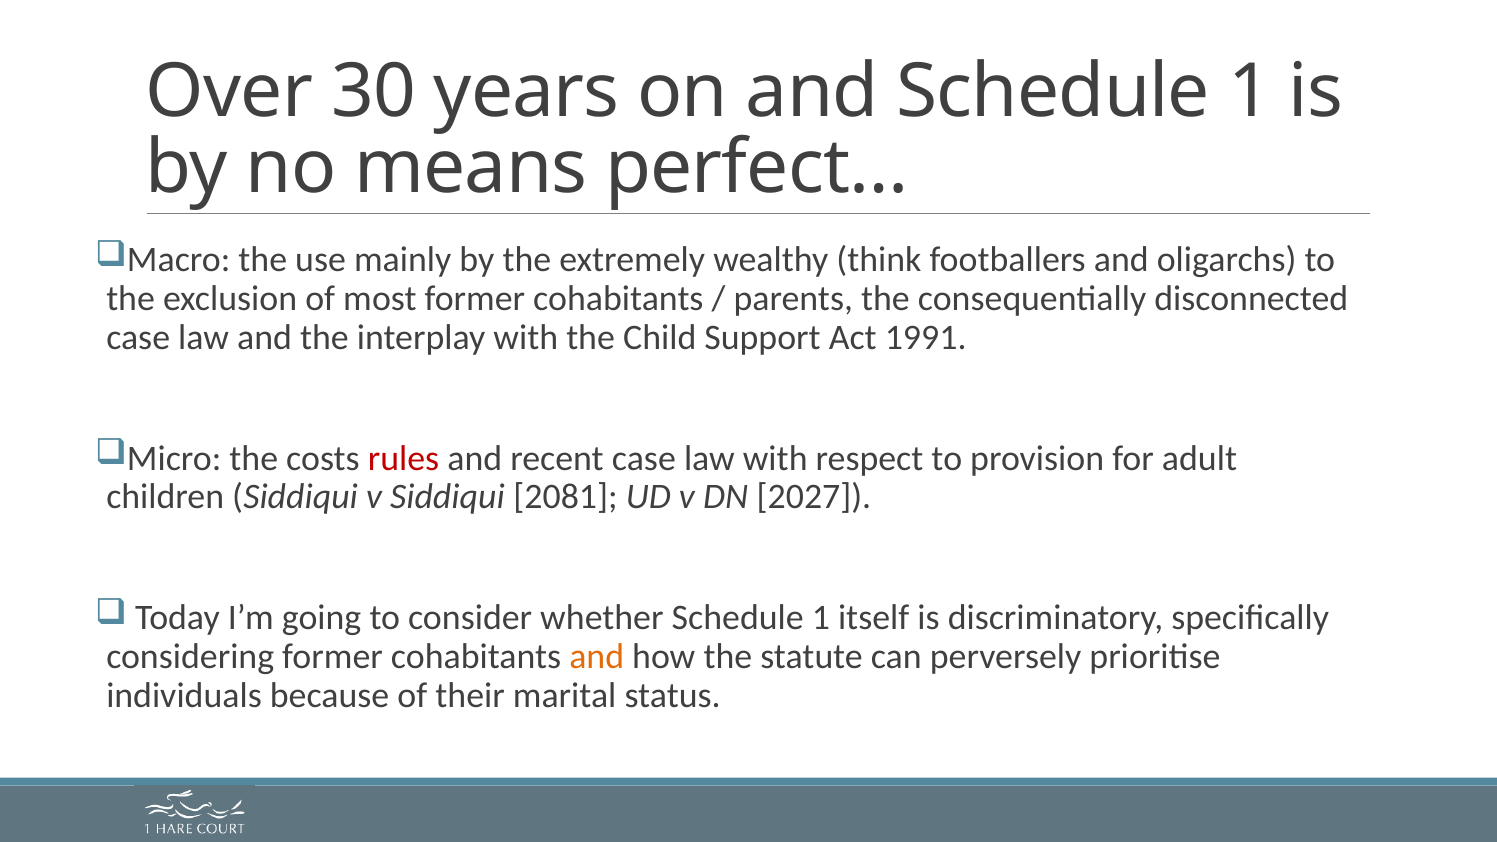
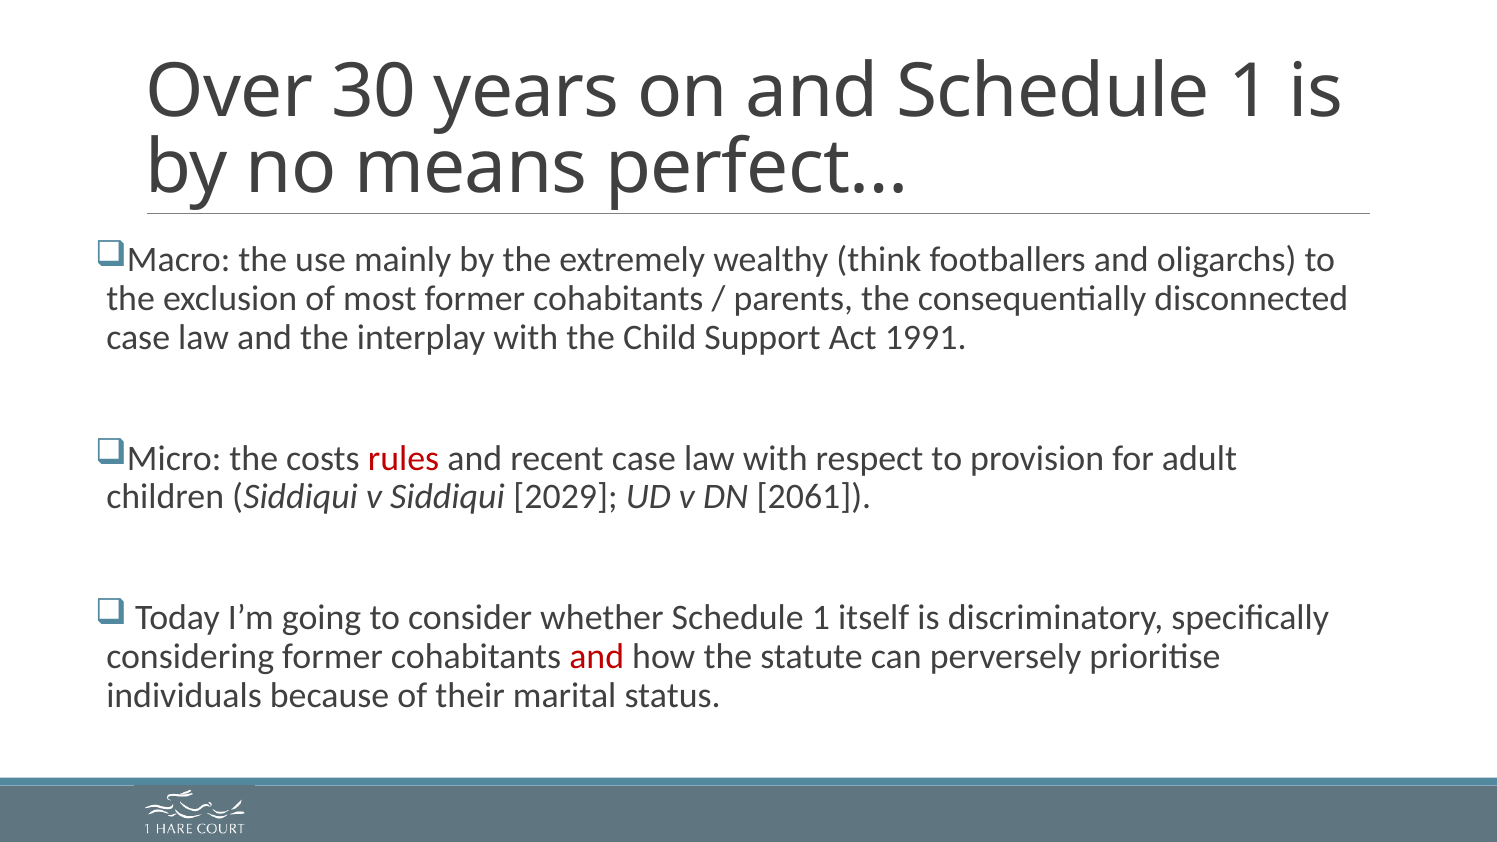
2081: 2081 -> 2029
2027: 2027 -> 2061
and at (597, 657) colour: orange -> red
